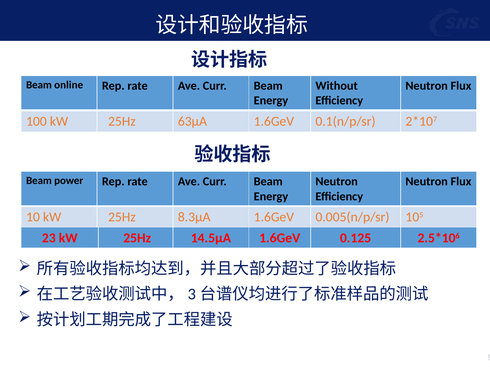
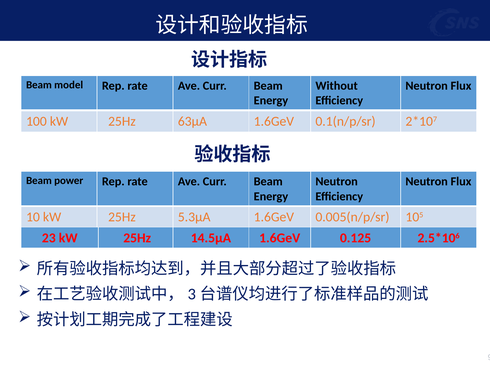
online: online -> model
8.3μA: 8.3μA -> 5.3μA
